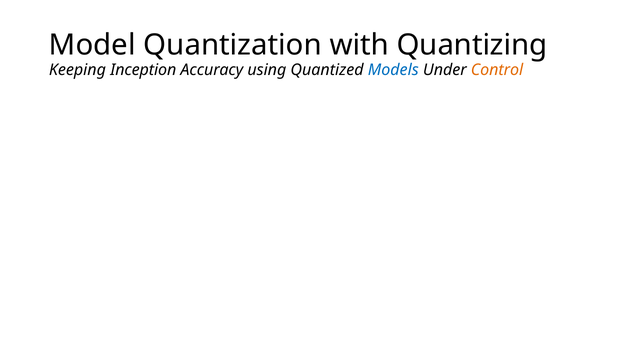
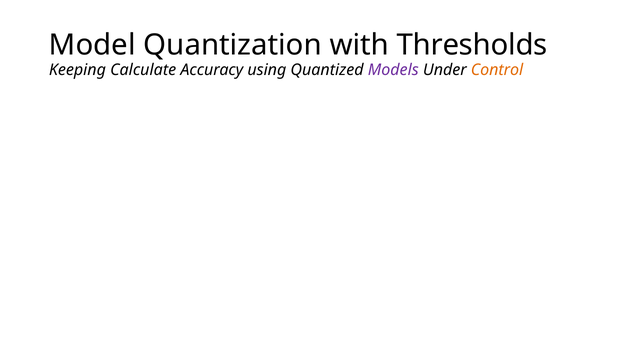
Quantizing: Quantizing -> Thresholds
Inception: Inception -> Calculate
Models colour: blue -> purple
